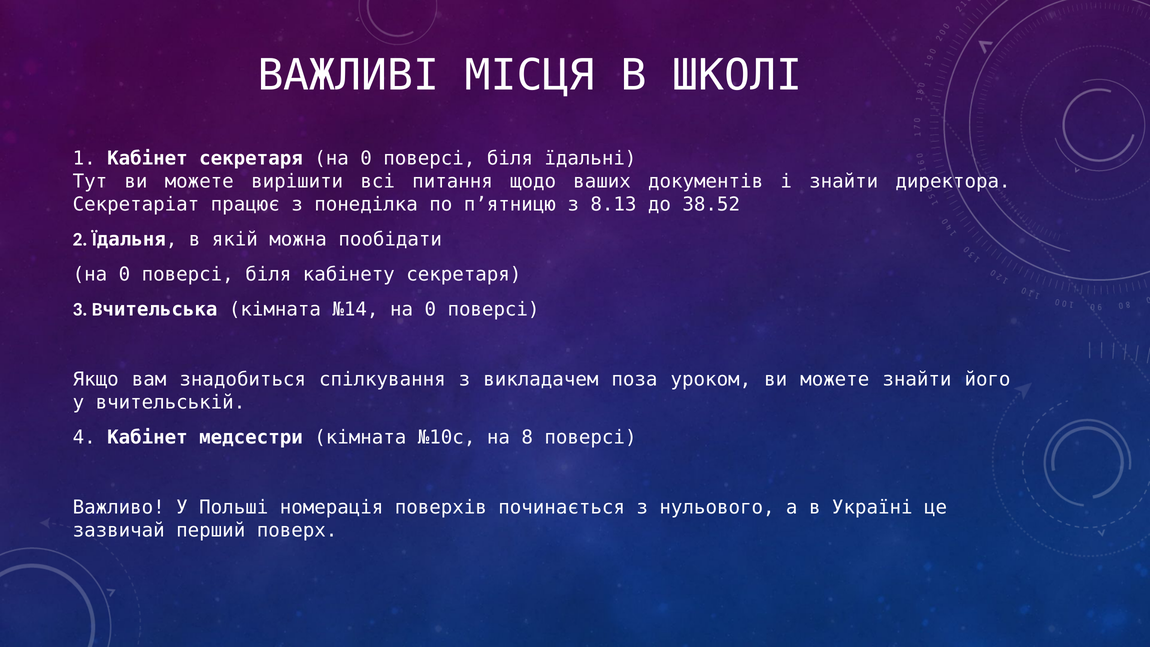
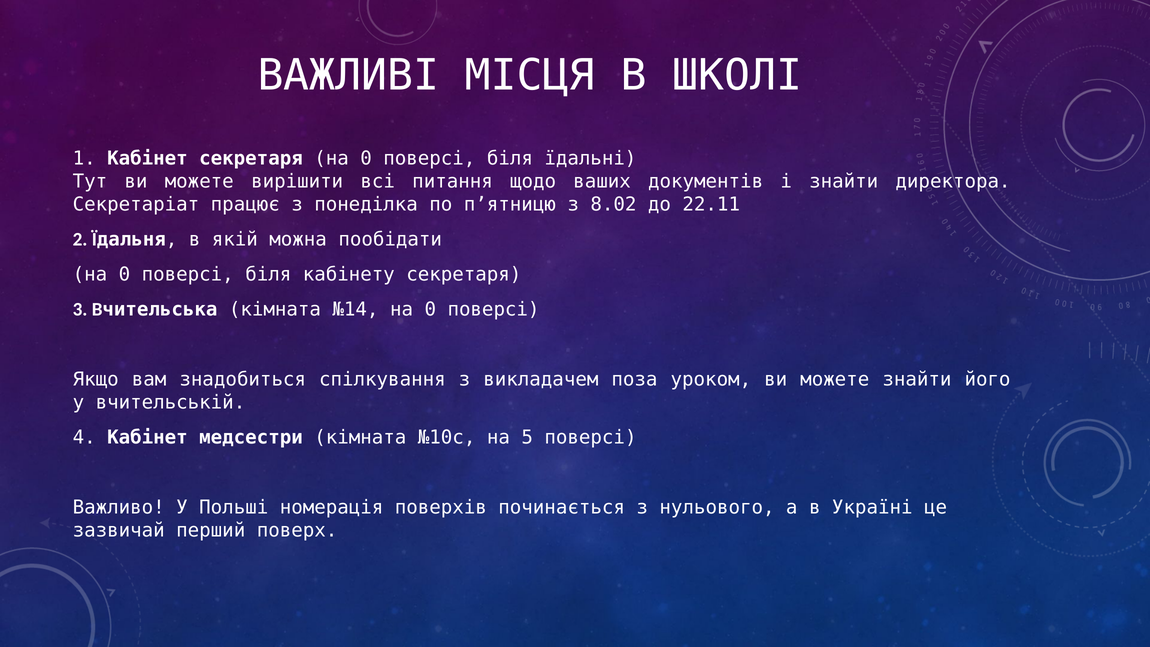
8.13: 8.13 -> 8.02
38.52: 38.52 -> 22.11
8: 8 -> 5
